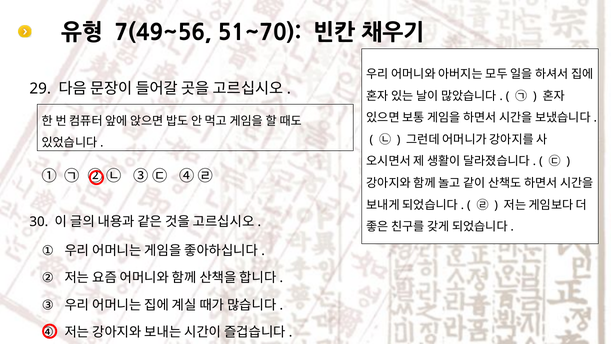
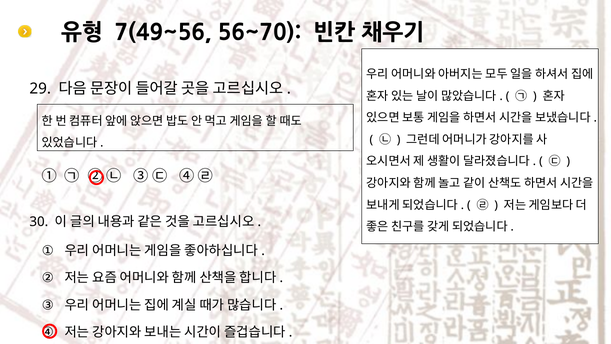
51~70: 51~70 -> 56~70
